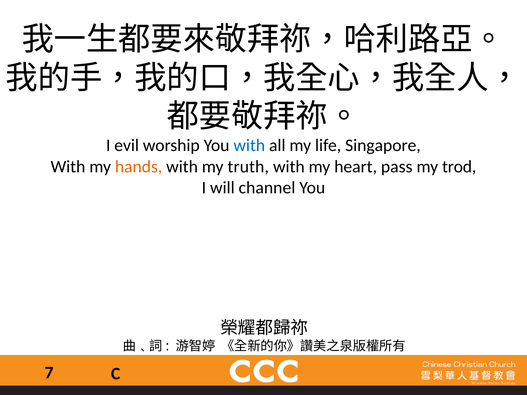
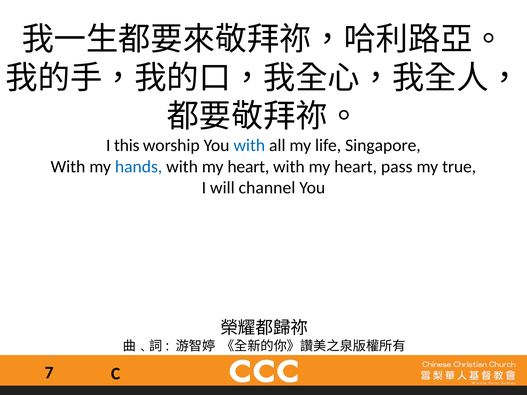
evil: evil -> this
hands colour: orange -> blue
truth at (248, 167): truth -> heart
trod: trod -> true
